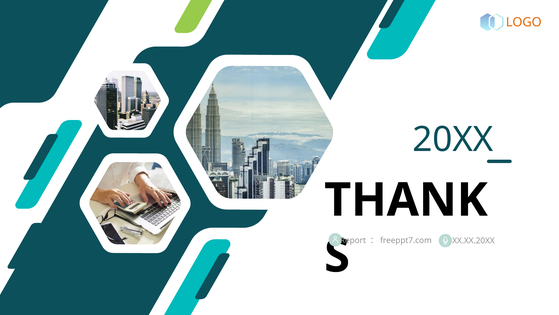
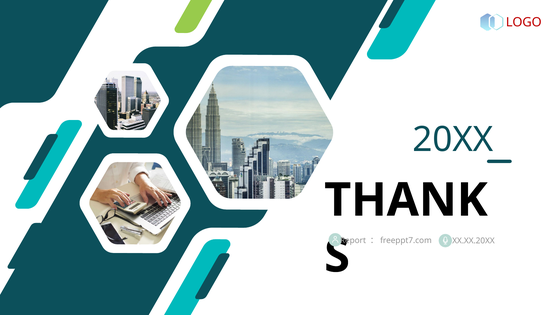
LOGO colour: orange -> red
